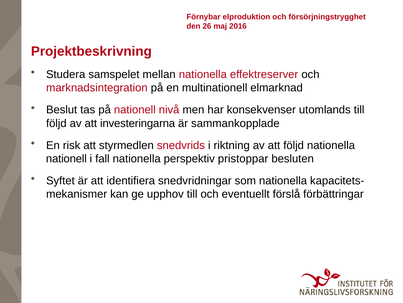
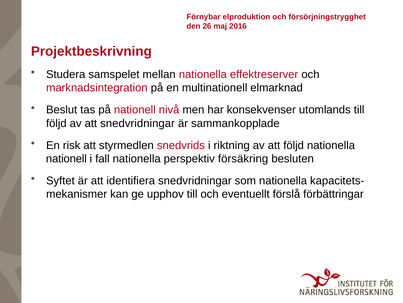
att investeringarna: investeringarna -> snedvridningar
pristoppar: pristoppar -> försäkring
